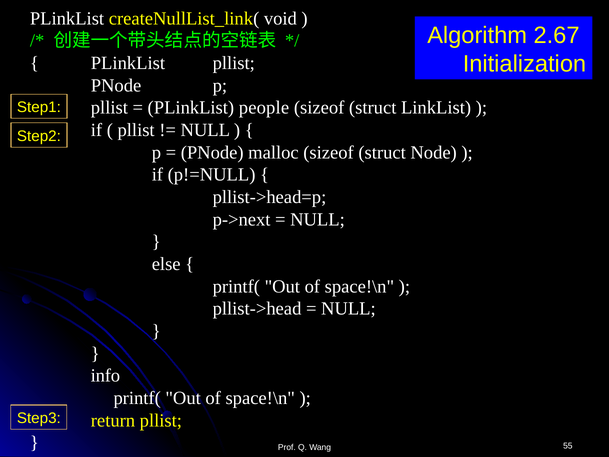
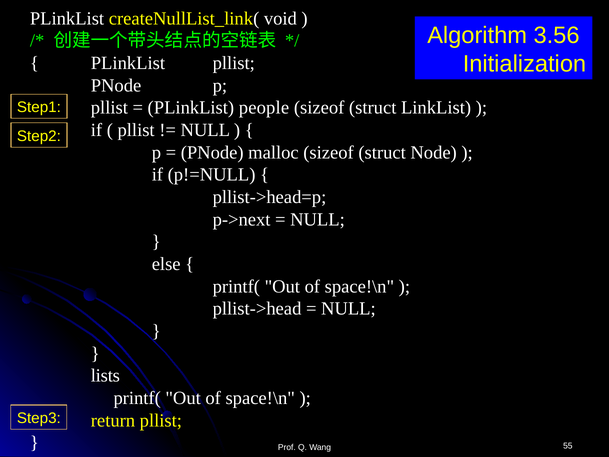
2.67: 2.67 -> 3.56
info: info -> lists
